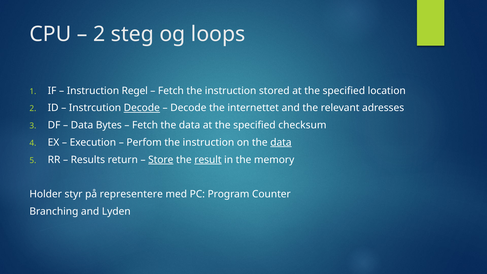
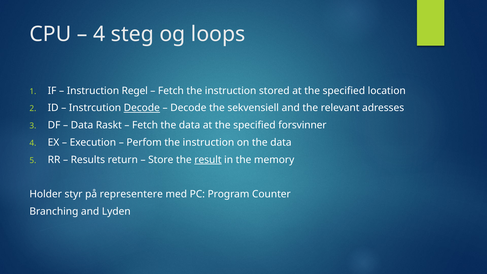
2 at (99, 34): 2 -> 4
internettet: internettet -> sekvensiell
Bytes: Bytes -> Raskt
checksum: checksum -> forsvinner
data at (281, 142) underline: present -> none
Store underline: present -> none
